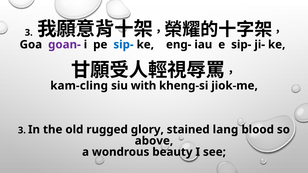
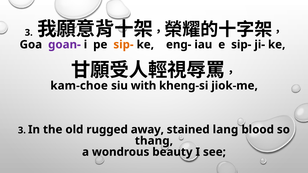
sip- at (123, 45) colour: blue -> orange
kam-cling: kam-cling -> kam-choe
glory: glory -> away
above: above -> thang
